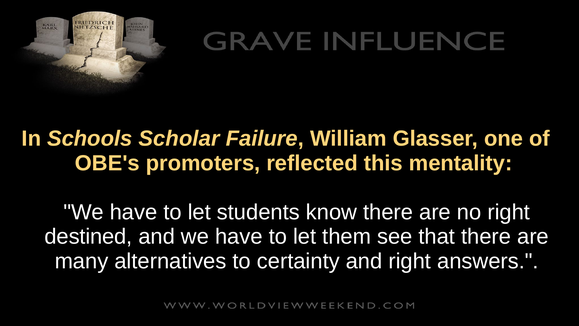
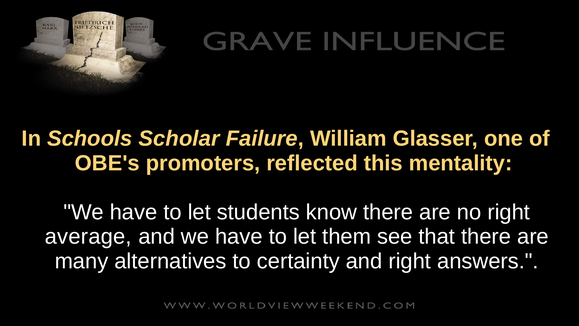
destined: destined -> average
